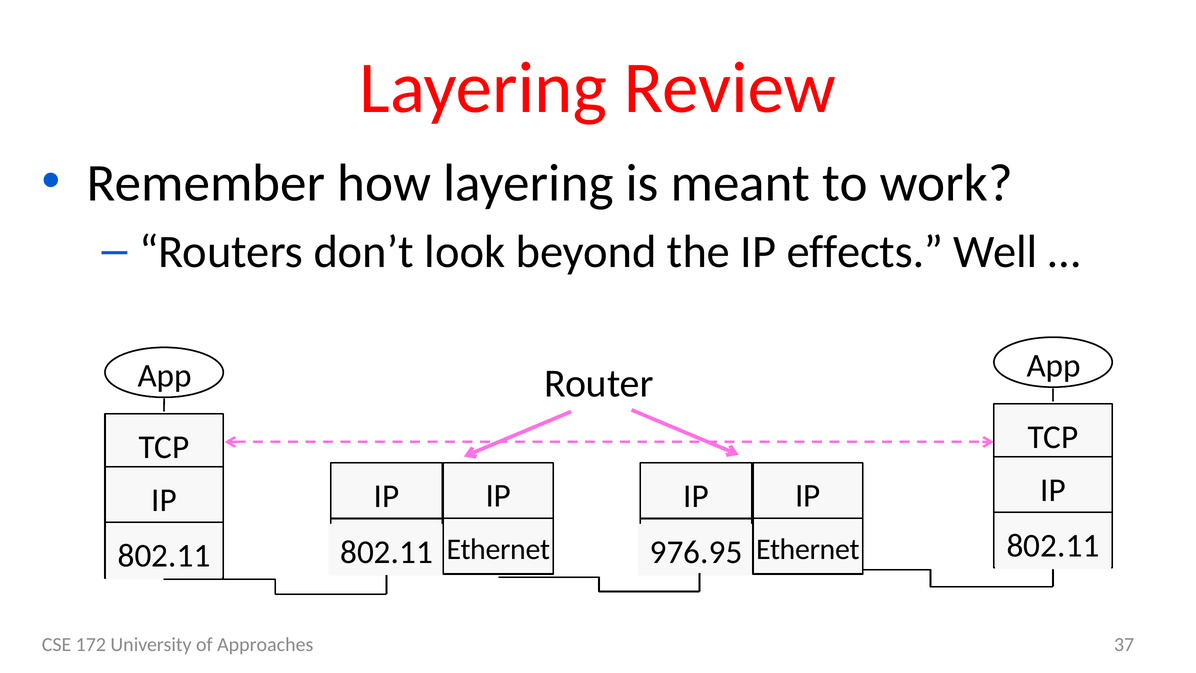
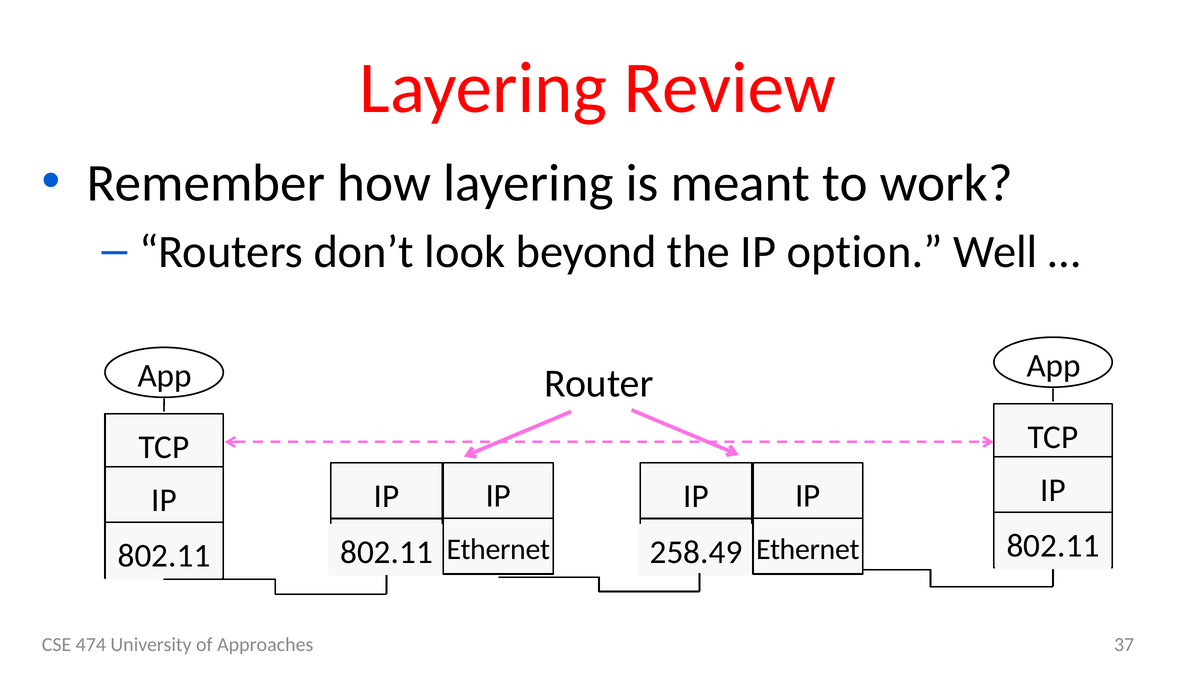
effects: effects -> option
976.95: 976.95 -> 258.49
172: 172 -> 474
